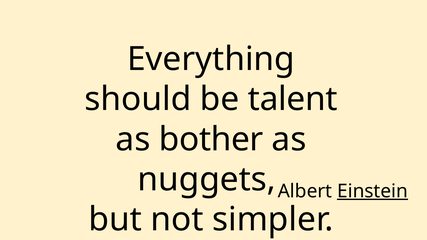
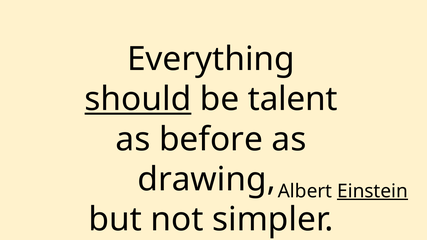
should underline: none -> present
bother: bother -> before
nuggets: nuggets -> drawing
